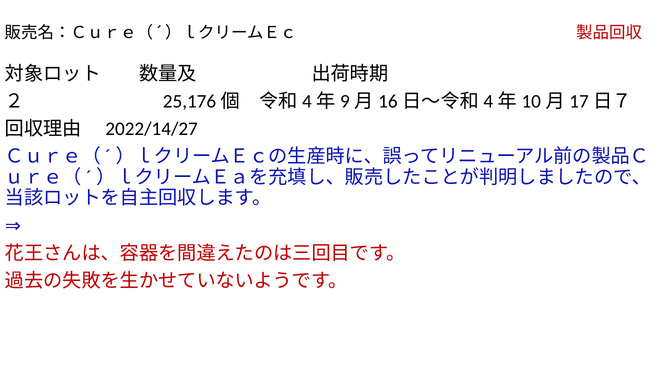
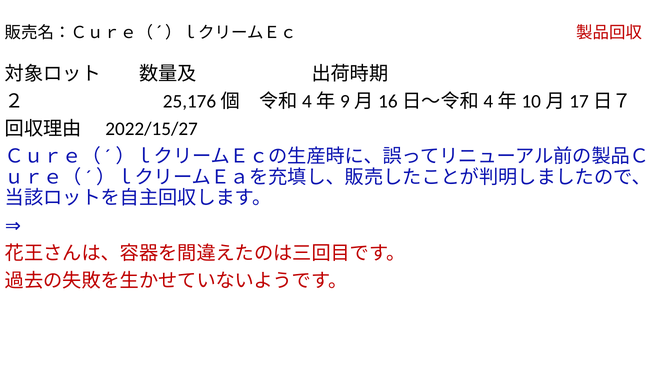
2022/14/27: 2022/14/27 -> 2022/15/27
